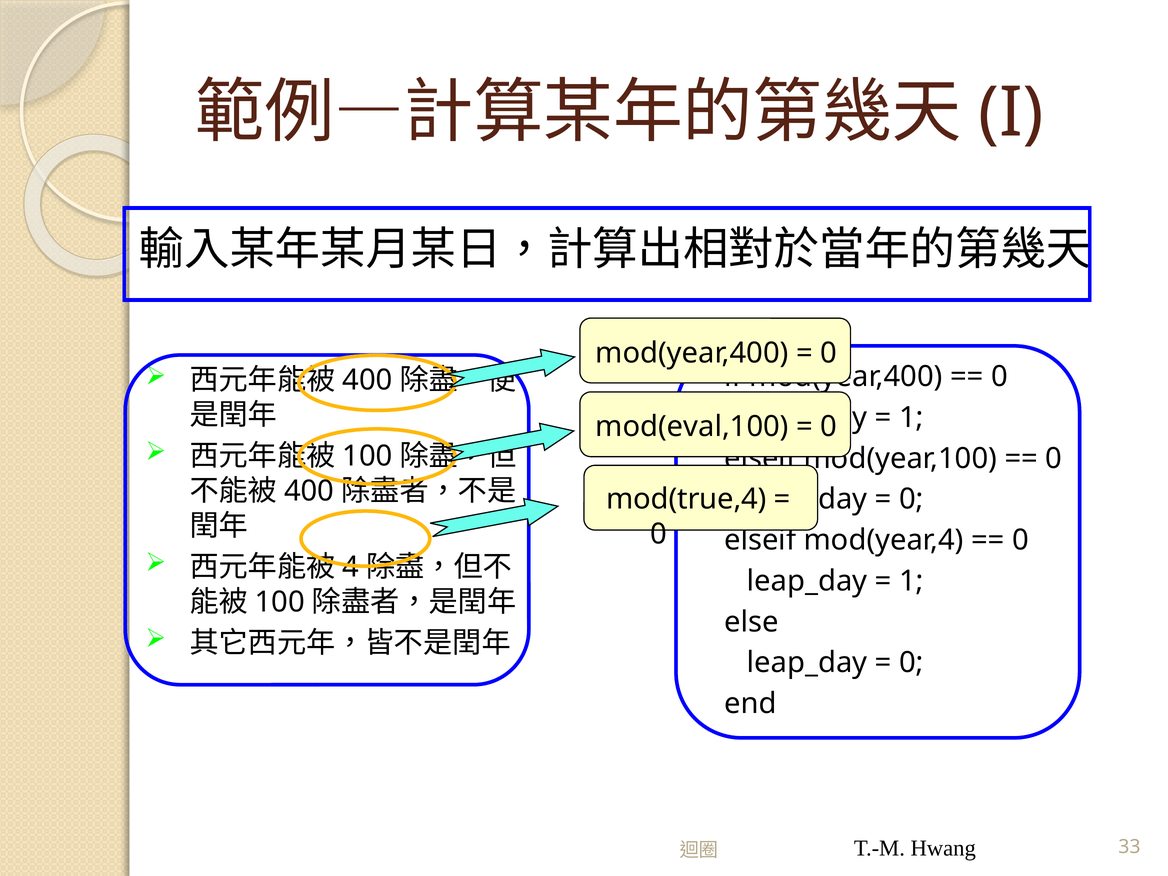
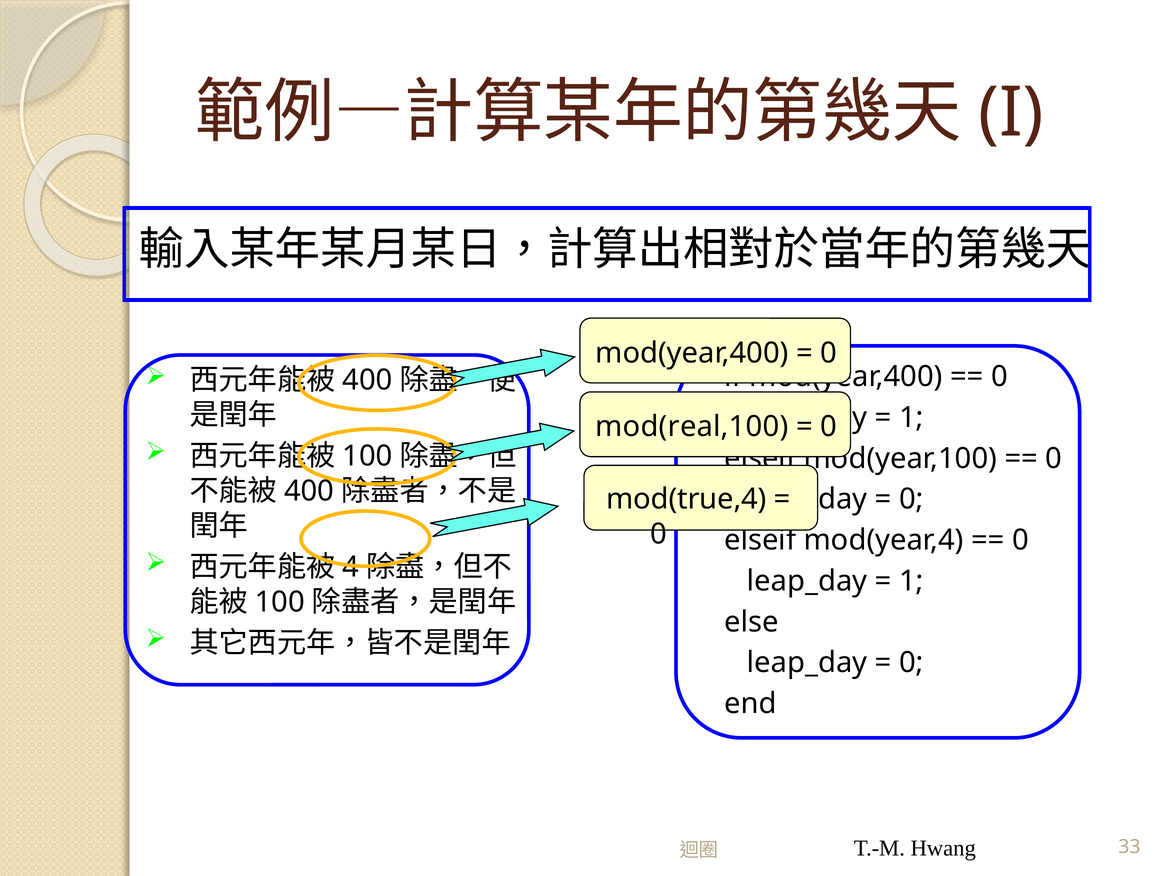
mod(eval,100: mod(eval,100 -> mod(real,100
